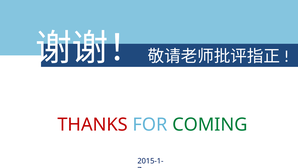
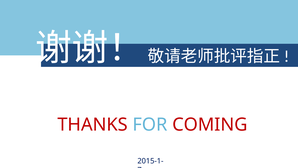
COMING colour: green -> red
